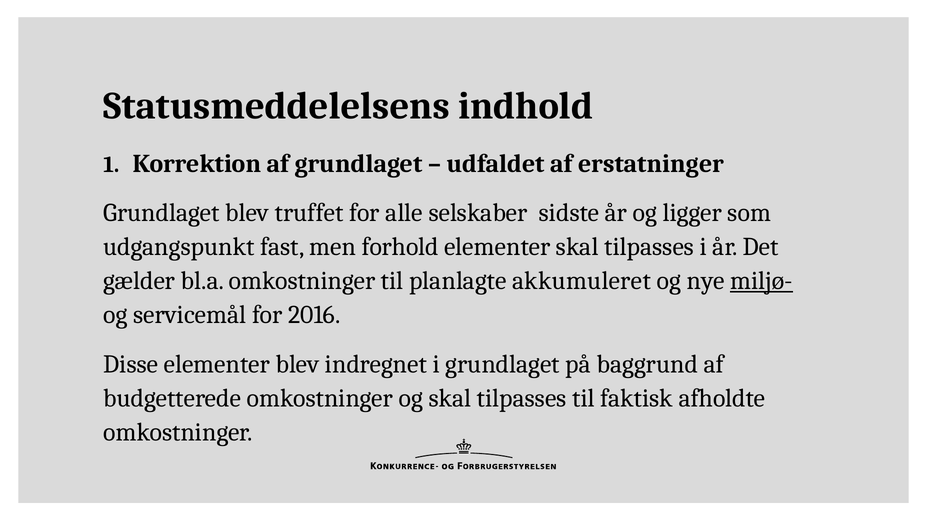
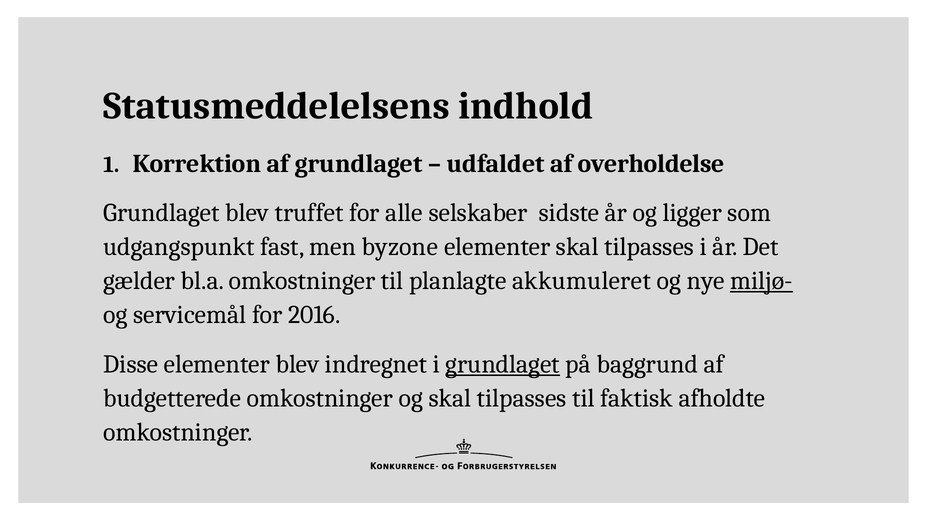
erstatninger: erstatninger -> overholdelse
forhold: forhold -> byzone
grundlaget at (503, 364) underline: none -> present
